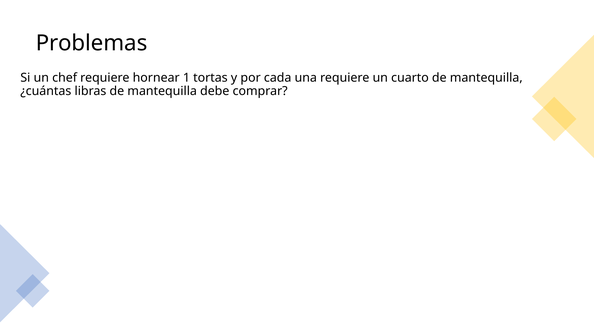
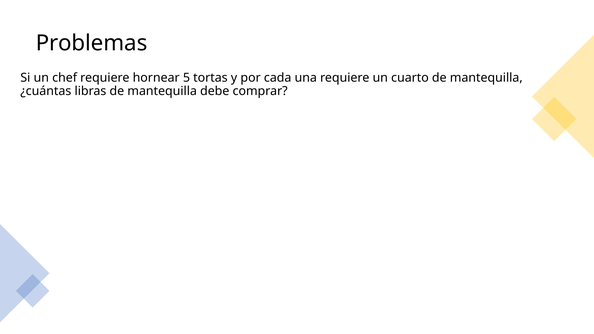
1: 1 -> 5
